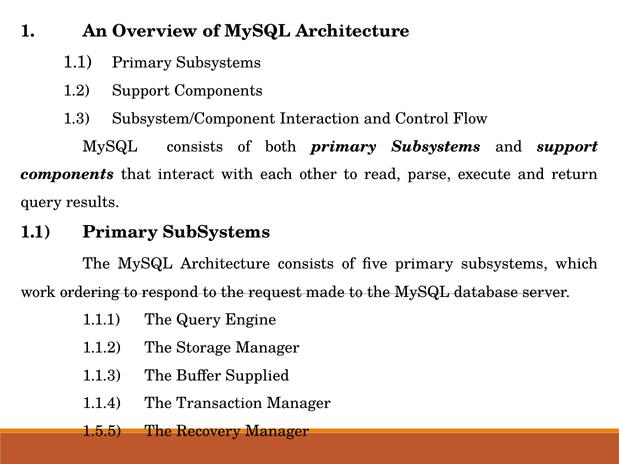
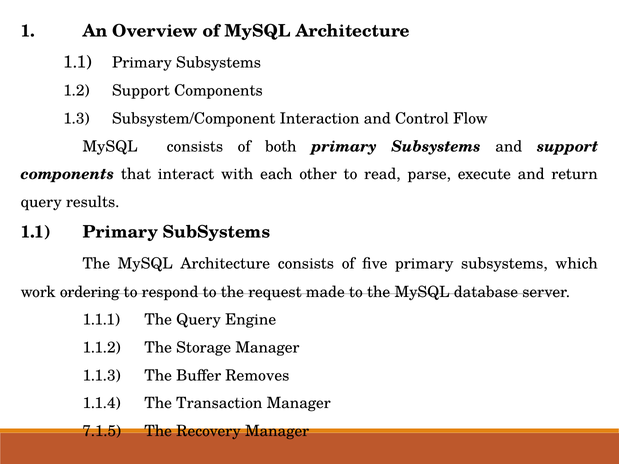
Supplied: Supplied -> Removes
1.5.5: 1.5.5 -> 7.1.5
